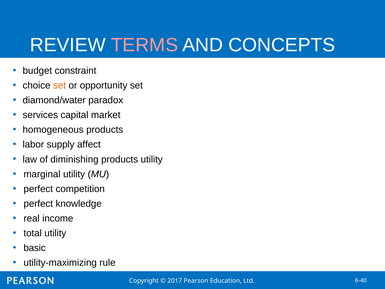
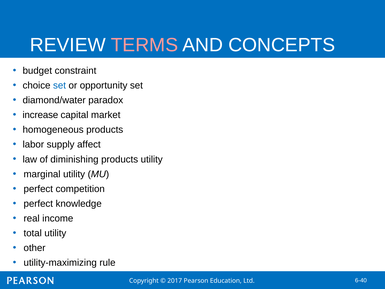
set at (60, 85) colour: orange -> blue
services: services -> increase
basic: basic -> other
